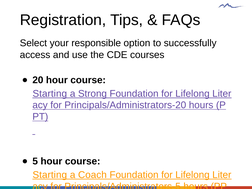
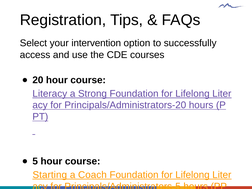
responsible: responsible -> intervention
Starting at (50, 94): Starting -> Literacy
